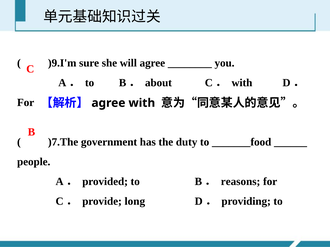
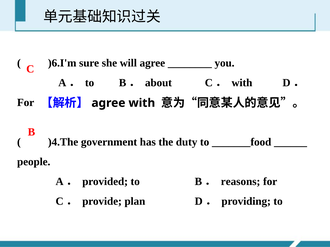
)9.I'm: )9.I'm -> )6.I'm
)7.The: )7.The -> )4.The
long: long -> plan
